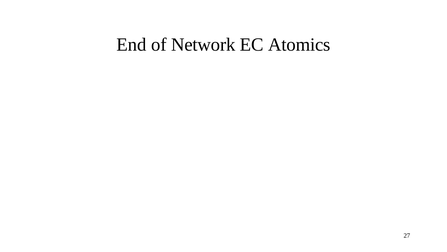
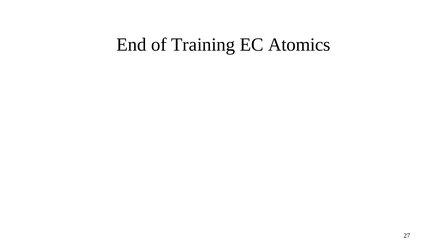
Network: Network -> Training
